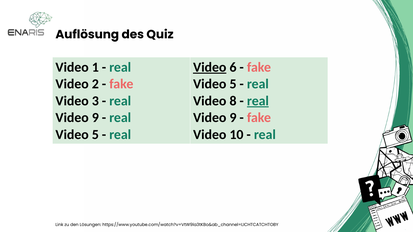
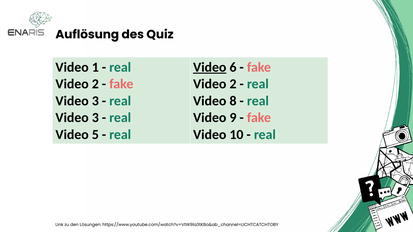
5 at (233, 84): 5 -> 2
real at (258, 101) underline: present -> none
9 at (95, 118): 9 -> 3
